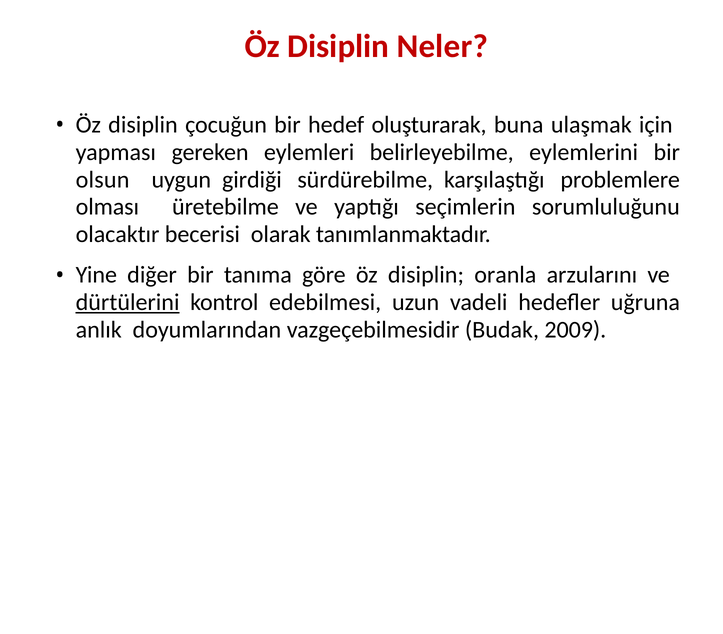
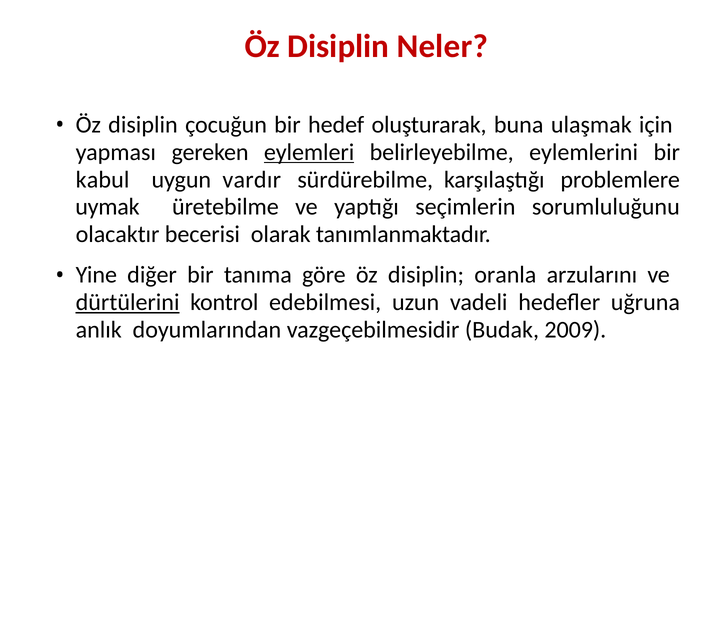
eylemleri underline: none -> present
olsun: olsun -> kabul
girdiği: girdiği -> vardır
olması: olması -> uymak
